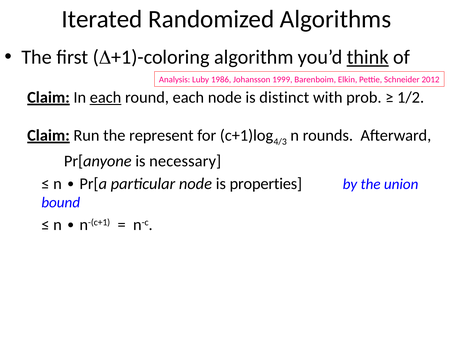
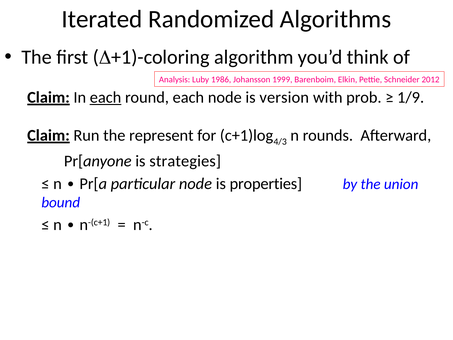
think underline: present -> none
distinct: distinct -> version
1/2: 1/2 -> 1/9
necessary: necessary -> strategies
